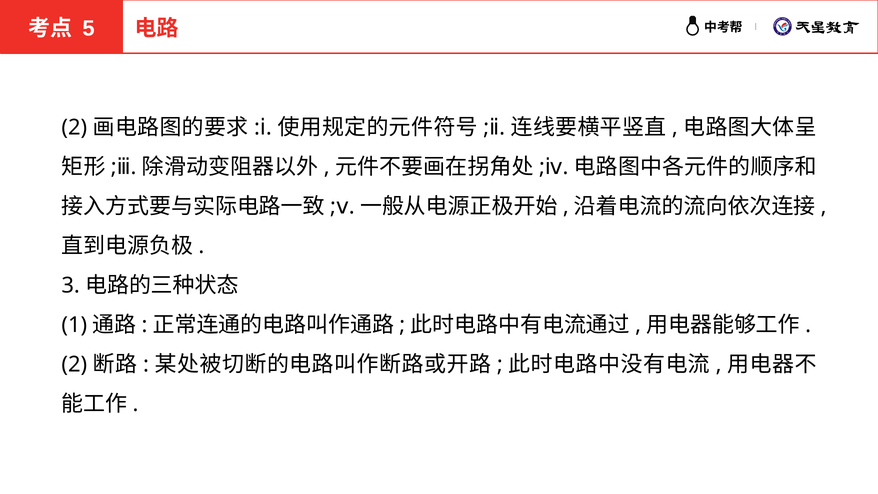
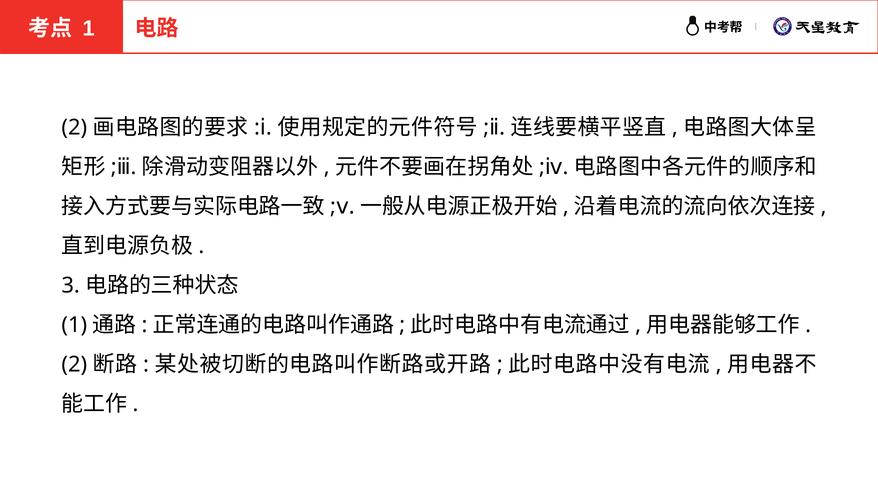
5 at (89, 28): 5 -> 1
